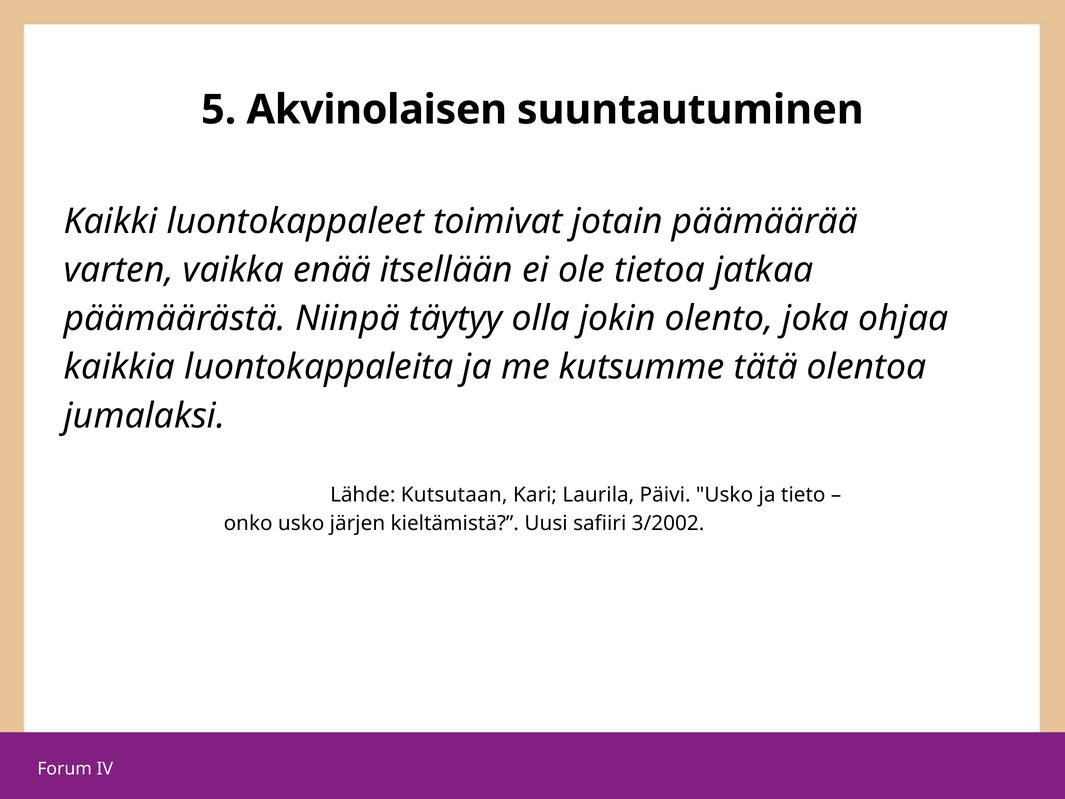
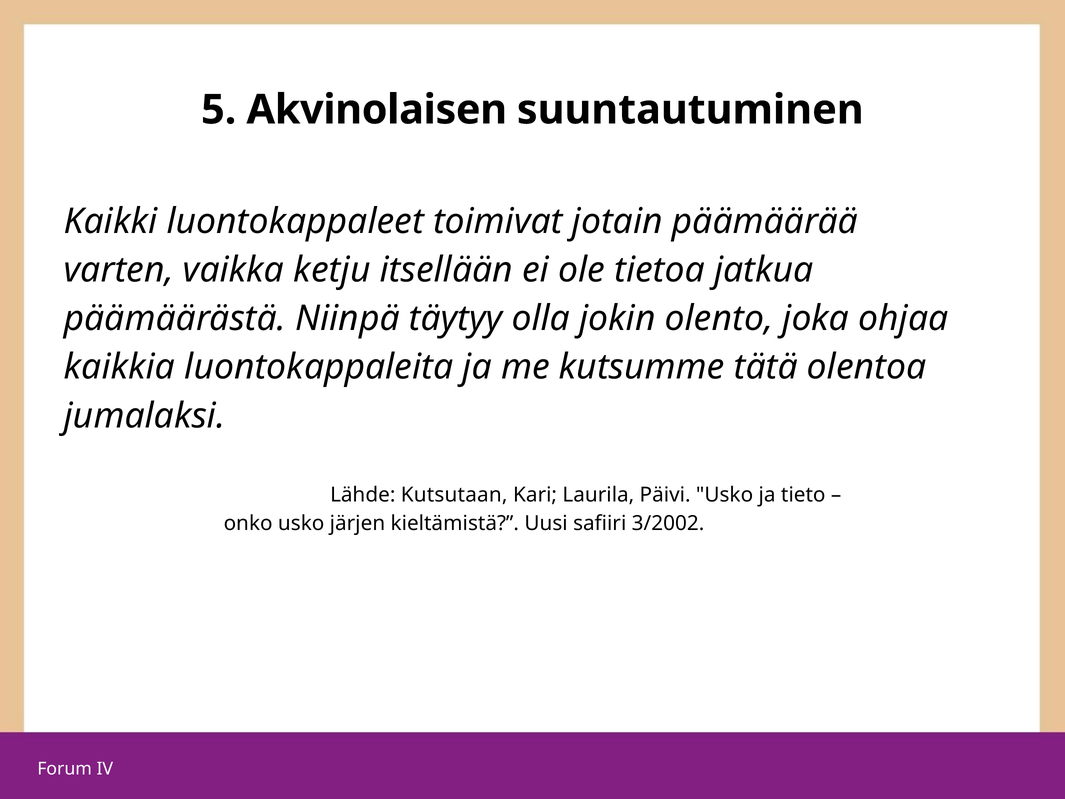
enää: enää -> ketju
jatkaa: jatkaa -> jatkua
